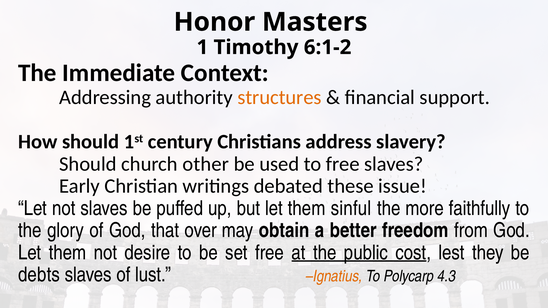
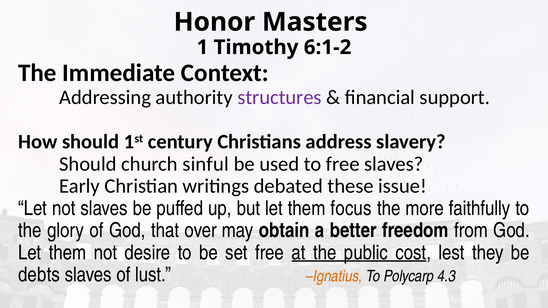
structures colour: orange -> purple
other: other -> sinful
sinful: sinful -> focus
